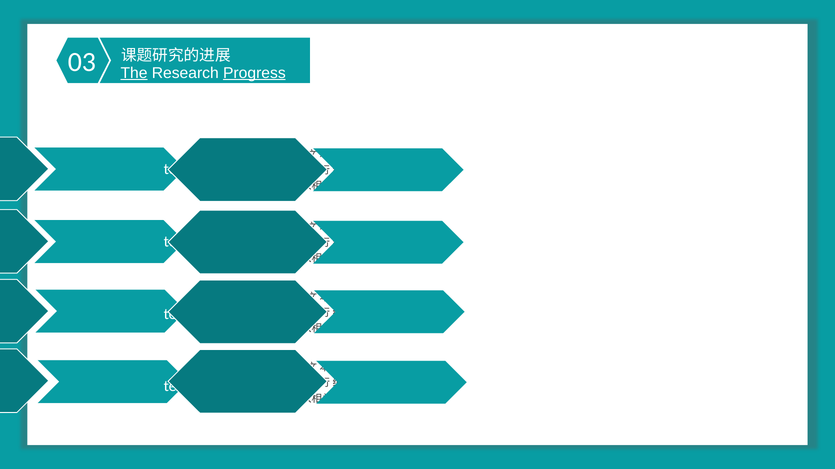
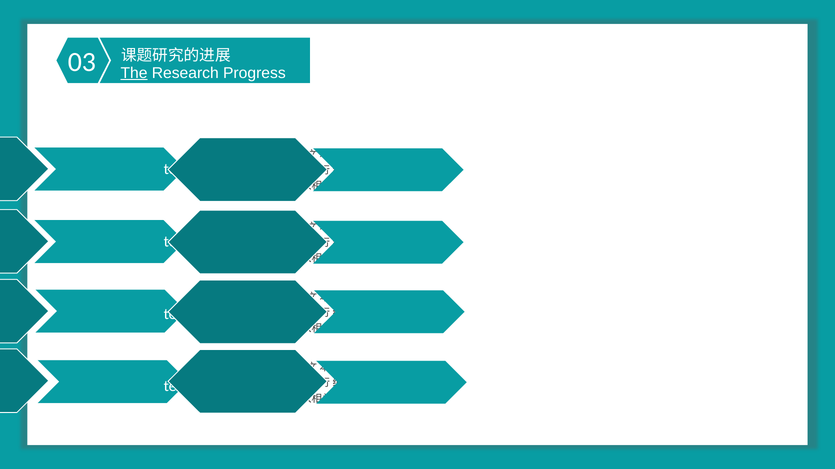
Progress underline: present -> none
